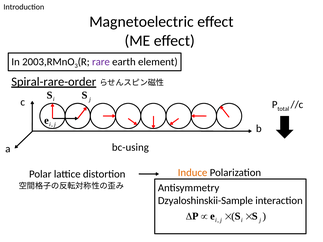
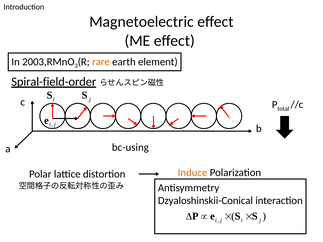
rare colour: purple -> orange
Spiral-rare-order: Spiral-rare-order -> Spiral-field-order
Dzyaloshinskii-Sample: Dzyaloshinskii-Sample -> Dzyaloshinskii-Conical
